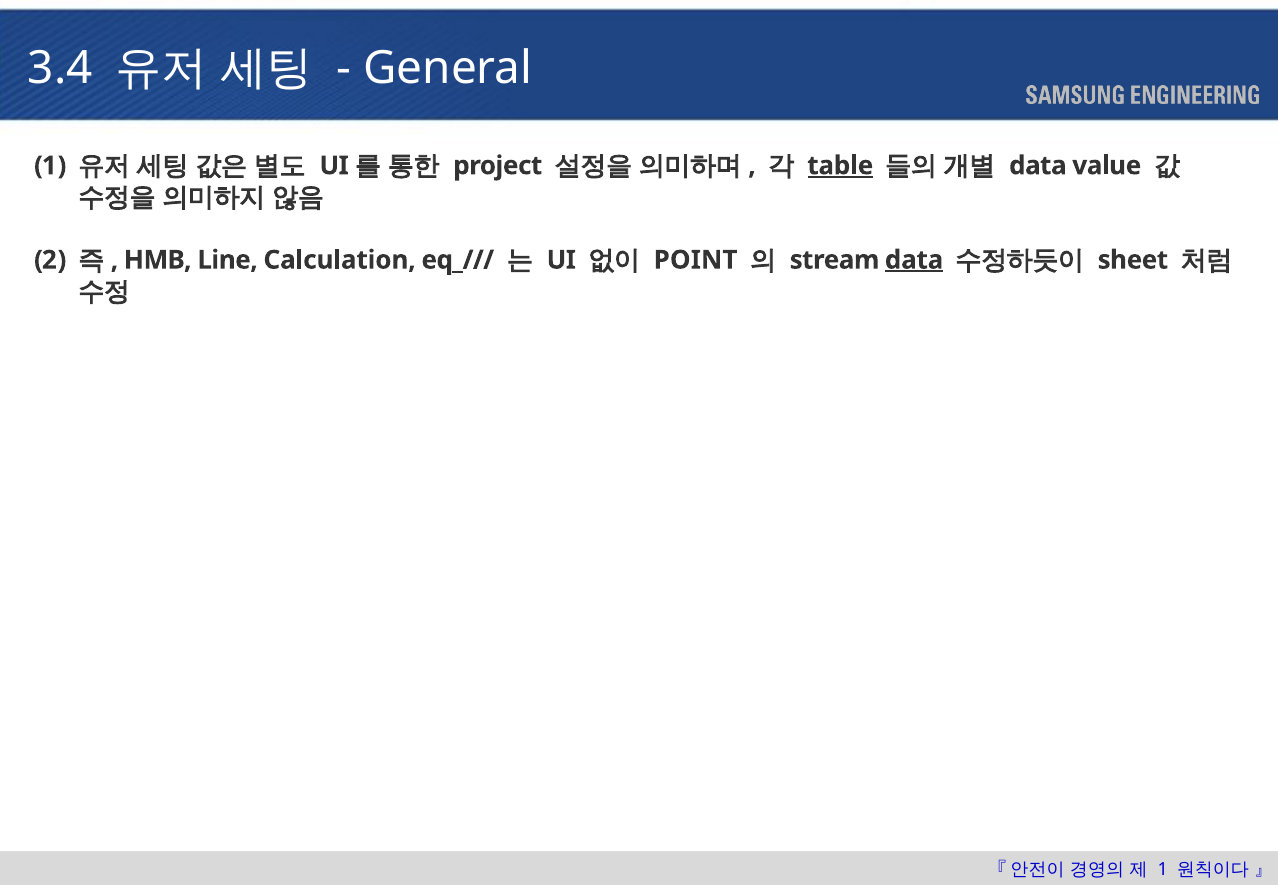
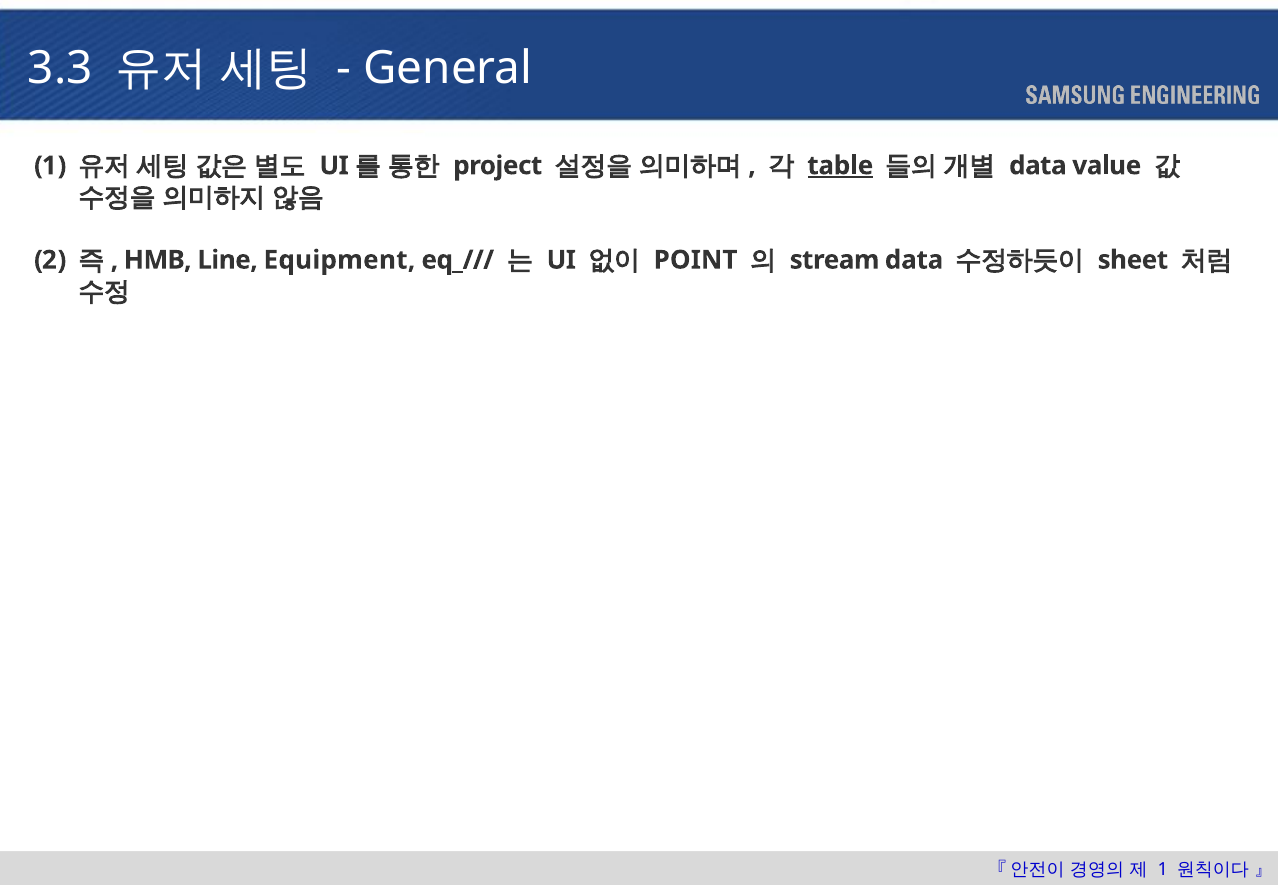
3.4: 3.4 -> 3.3
Calculation: Calculation -> Equipment
data at (914, 260) underline: present -> none
